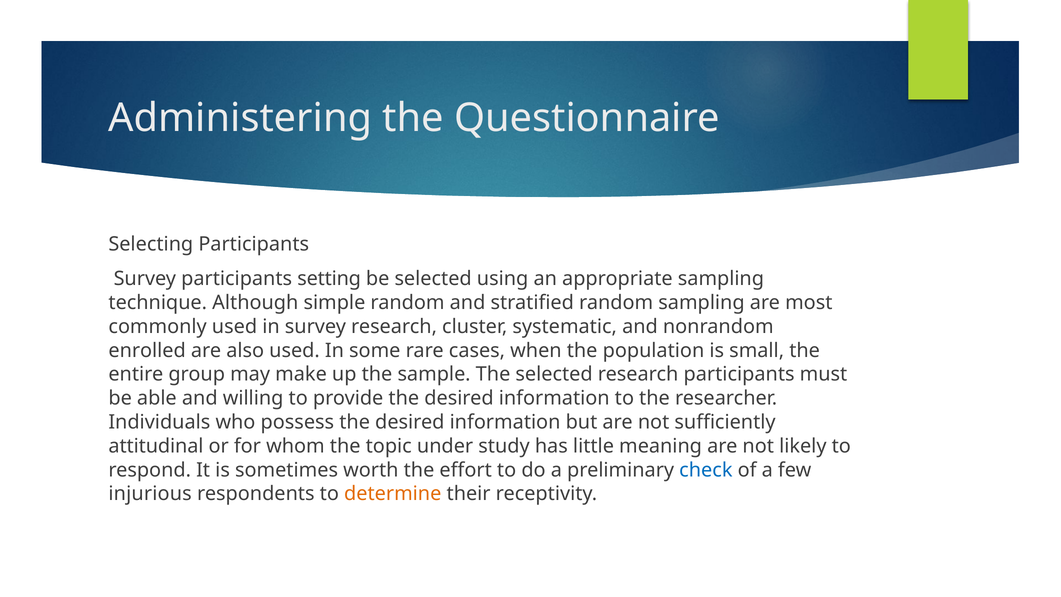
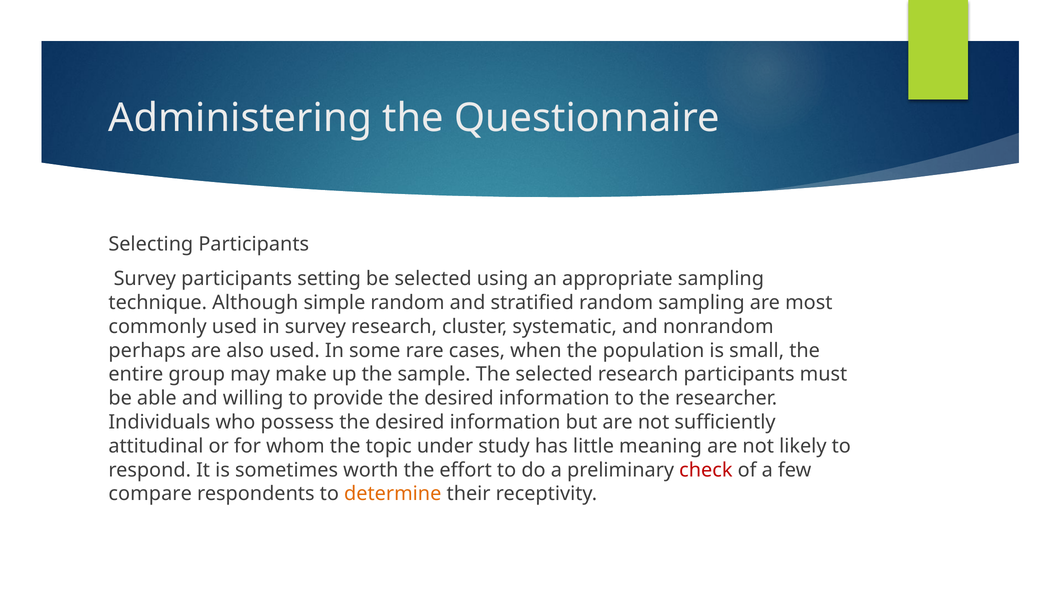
enrolled: enrolled -> perhaps
check colour: blue -> red
injurious: injurious -> compare
